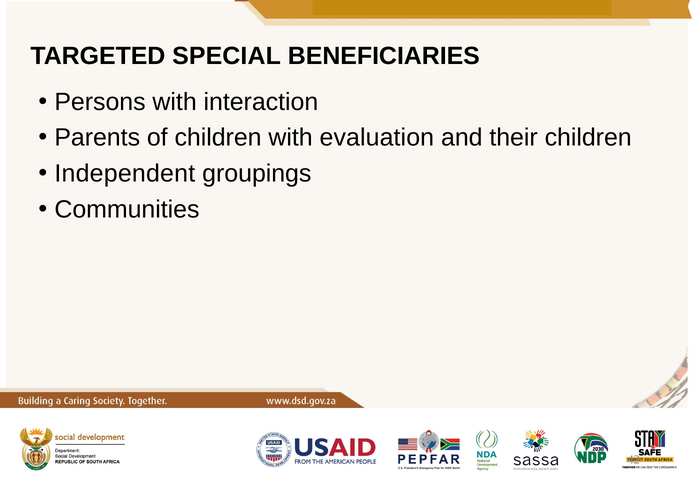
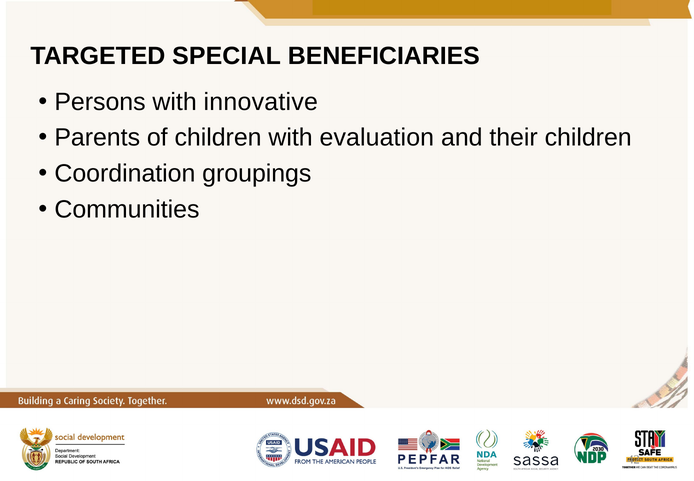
interaction: interaction -> innovative
Independent: Independent -> Coordination
